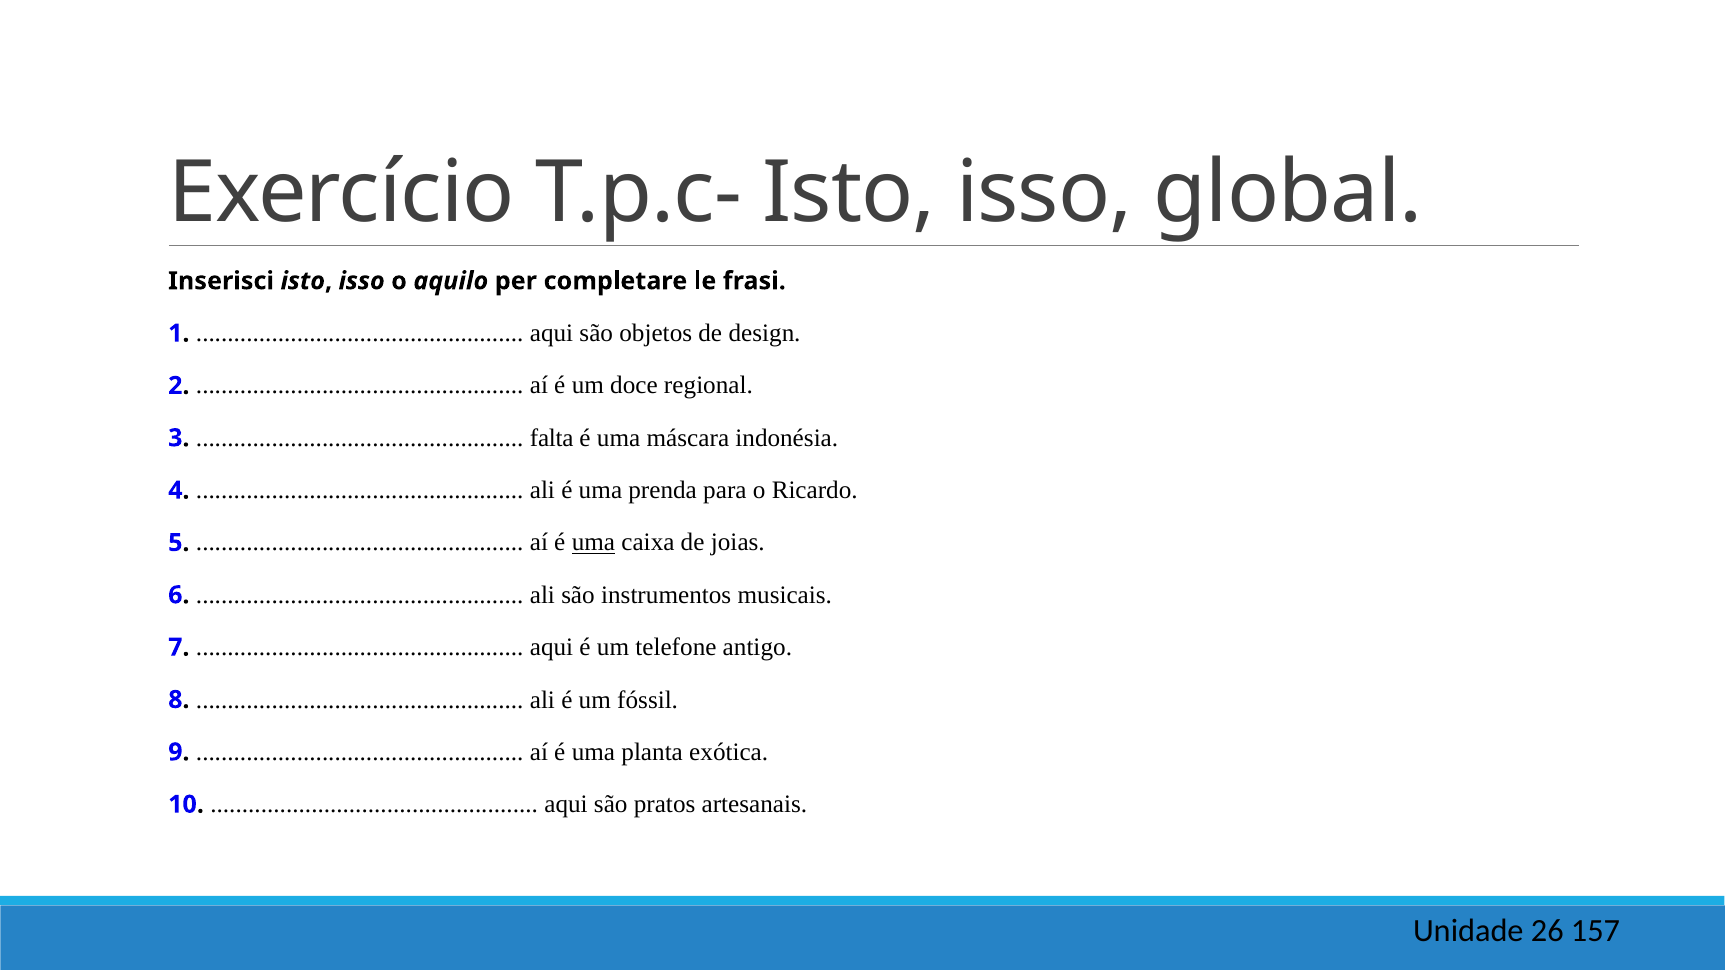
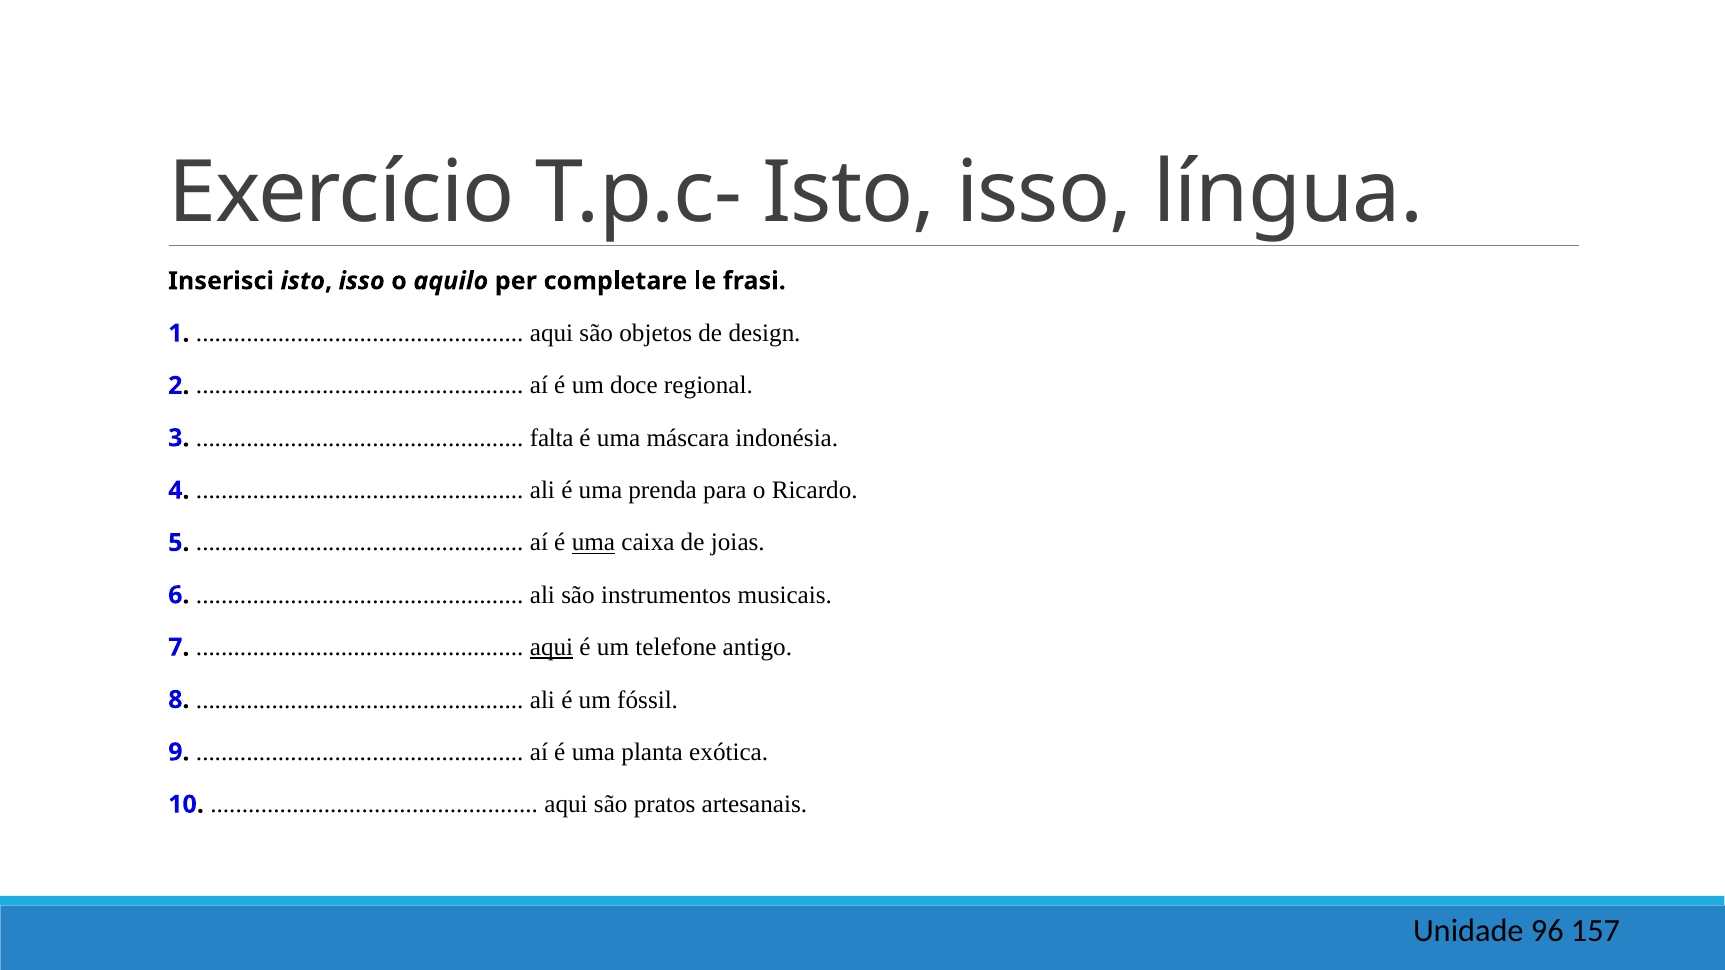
global: global -> língua
aqui at (552, 648) underline: none -> present
26: 26 -> 96
